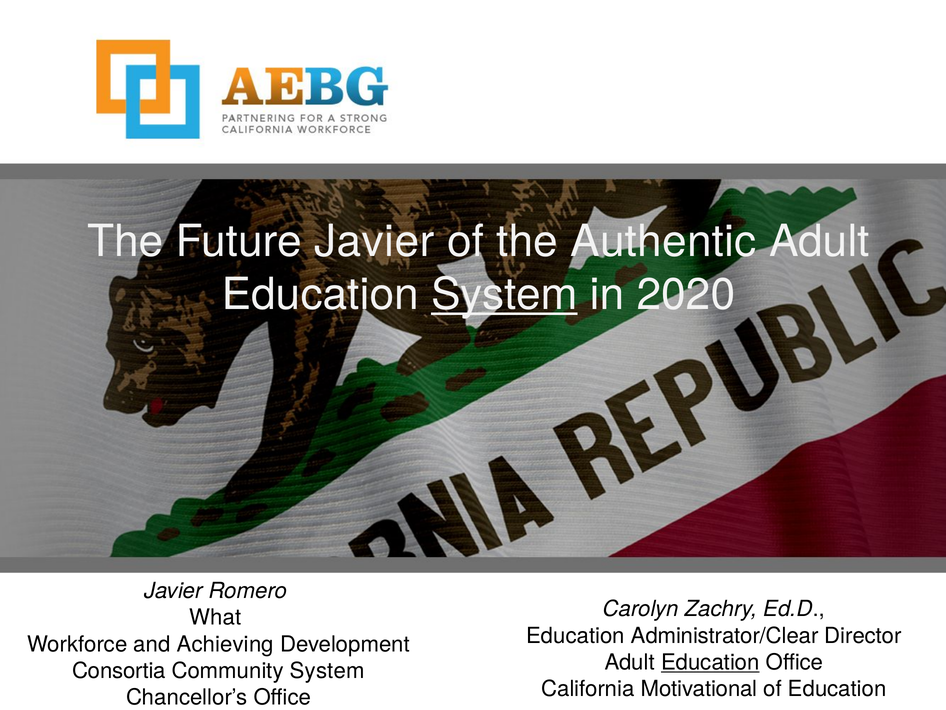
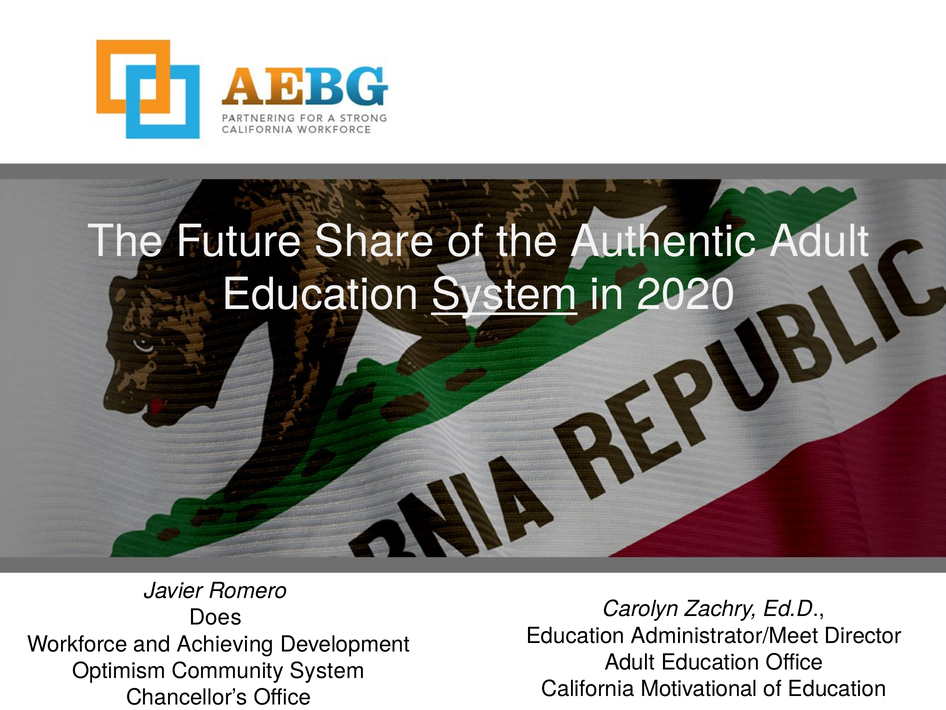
Future Javier: Javier -> Share
What: What -> Does
Administrator/Clear: Administrator/Clear -> Administrator/Meet
Education at (710, 662) underline: present -> none
Consortia: Consortia -> Optimism
